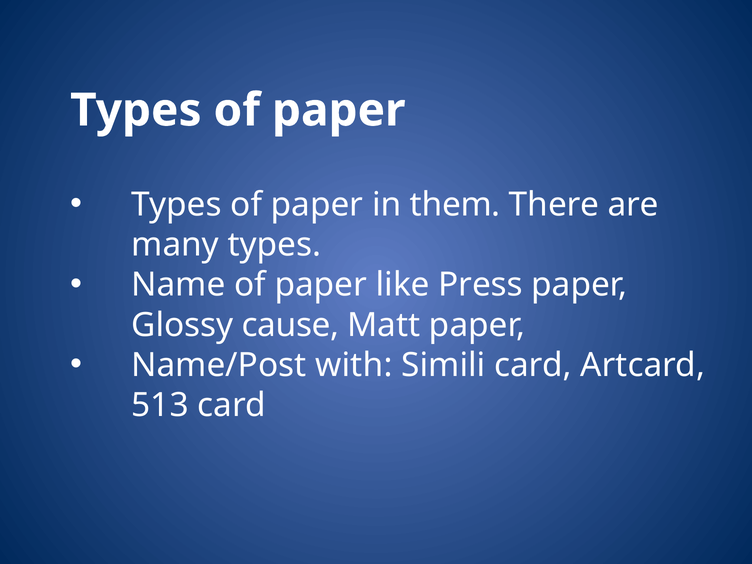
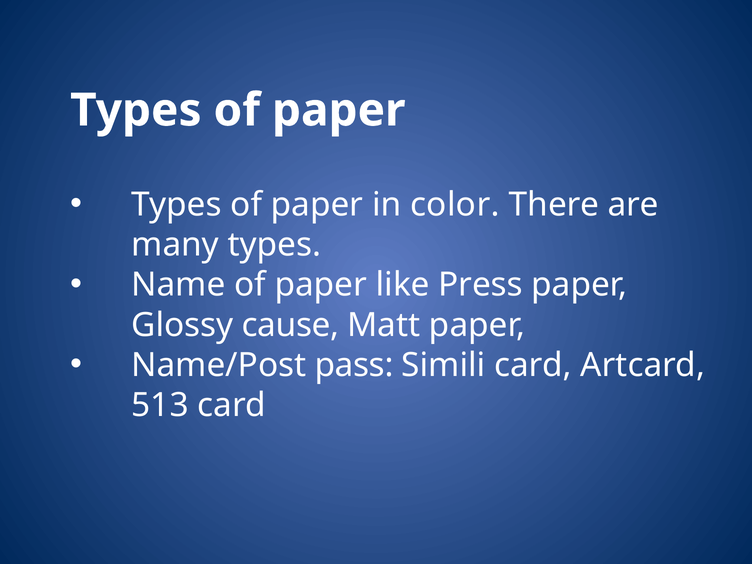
them: them -> color
with: with -> pass
